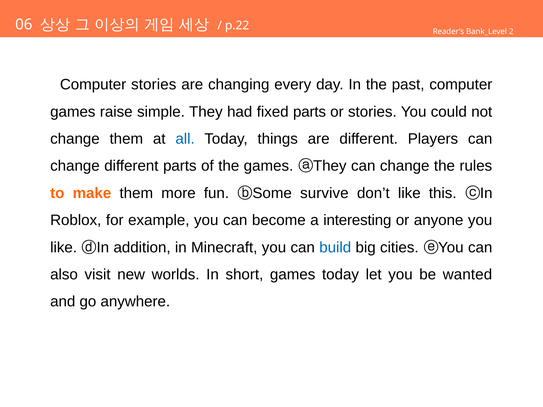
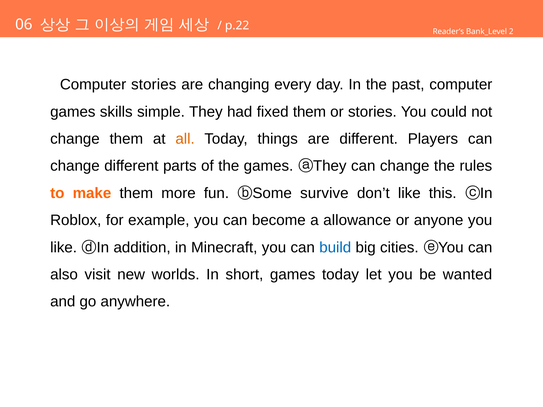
raise: raise -> skills
fixed parts: parts -> them
all colour: blue -> orange
interesting: interesting -> allowance
